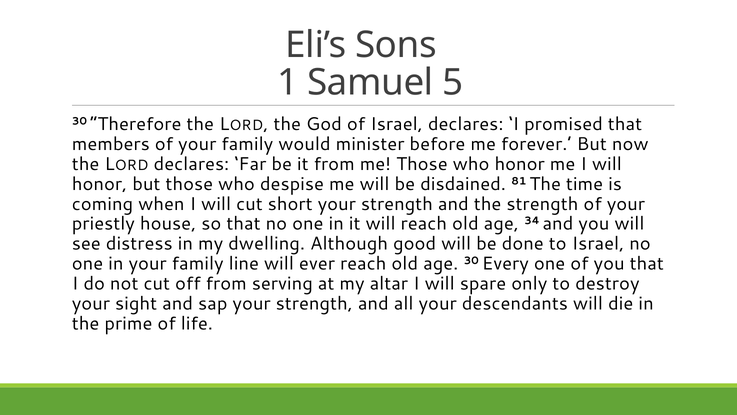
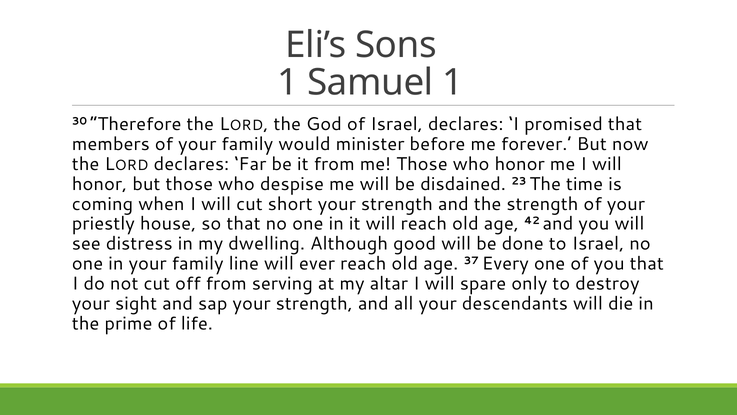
Samuel 5: 5 -> 1
81: 81 -> 23
34: 34 -> 42
age 30: 30 -> 37
